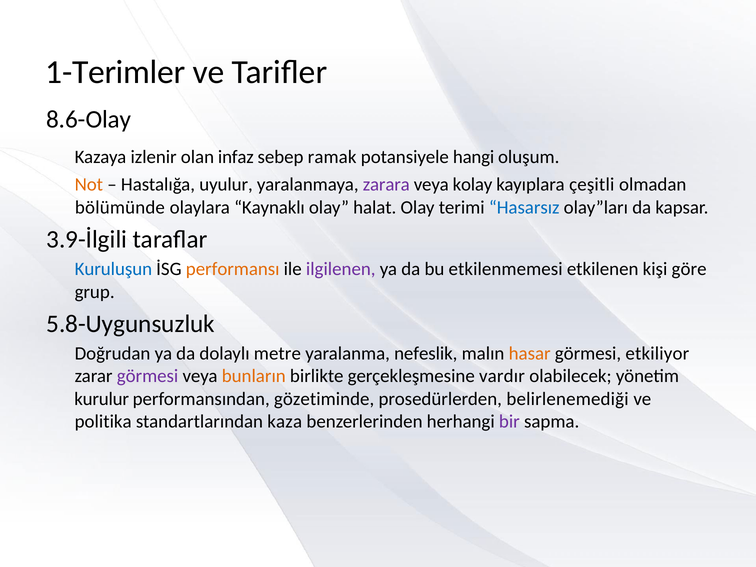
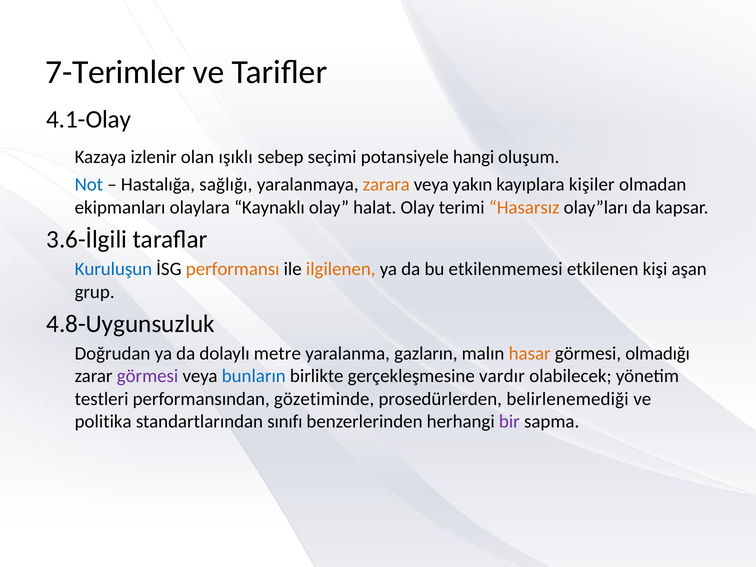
1-Terimler: 1-Terimler -> 7-Terimler
8.6-Olay: 8.6-Olay -> 4.1-Olay
infaz: infaz -> ışıklı
ramak: ramak -> seçimi
Not colour: orange -> blue
uyulur: uyulur -> sağlığı
zarara colour: purple -> orange
kolay: kolay -> yakın
çeşitli: çeşitli -> kişiler
bölümünde: bölümünde -> ekipmanları
Hasarsız colour: blue -> orange
3.9-İlgili: 3.9-İlgili -> 3.6-İlgili
ilgilenen colour: purple -> orange
göre: göre -> aşan
5.8-Uygunsuzluk: 5.8-Uygunsuzluk -> 4.8-Uygunsuzluk
nefeslik: nefeslik -> gazların
etkiliyor: etkiliyor -> olmadığı
bunların colour: orange -> blue
kurulur: kurulur -> testleri
kaza: kaza -> sınıfı
